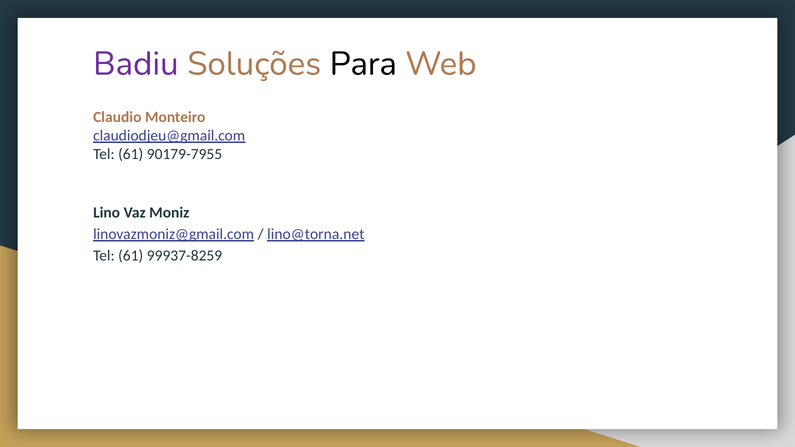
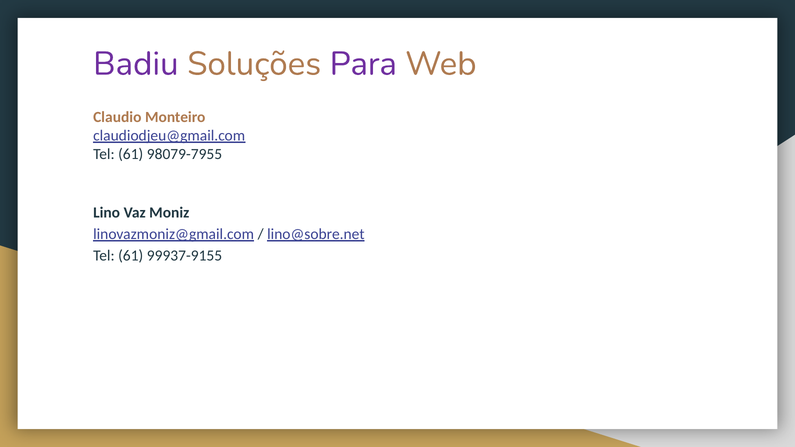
Para colour: black -> purple
90179-7955: 90179-7955 -> 98079-7955
lino@torna.net: lino@torna.net -> lino@sobre.net
99937-8259: 99937-8259 -> 99937-9155
